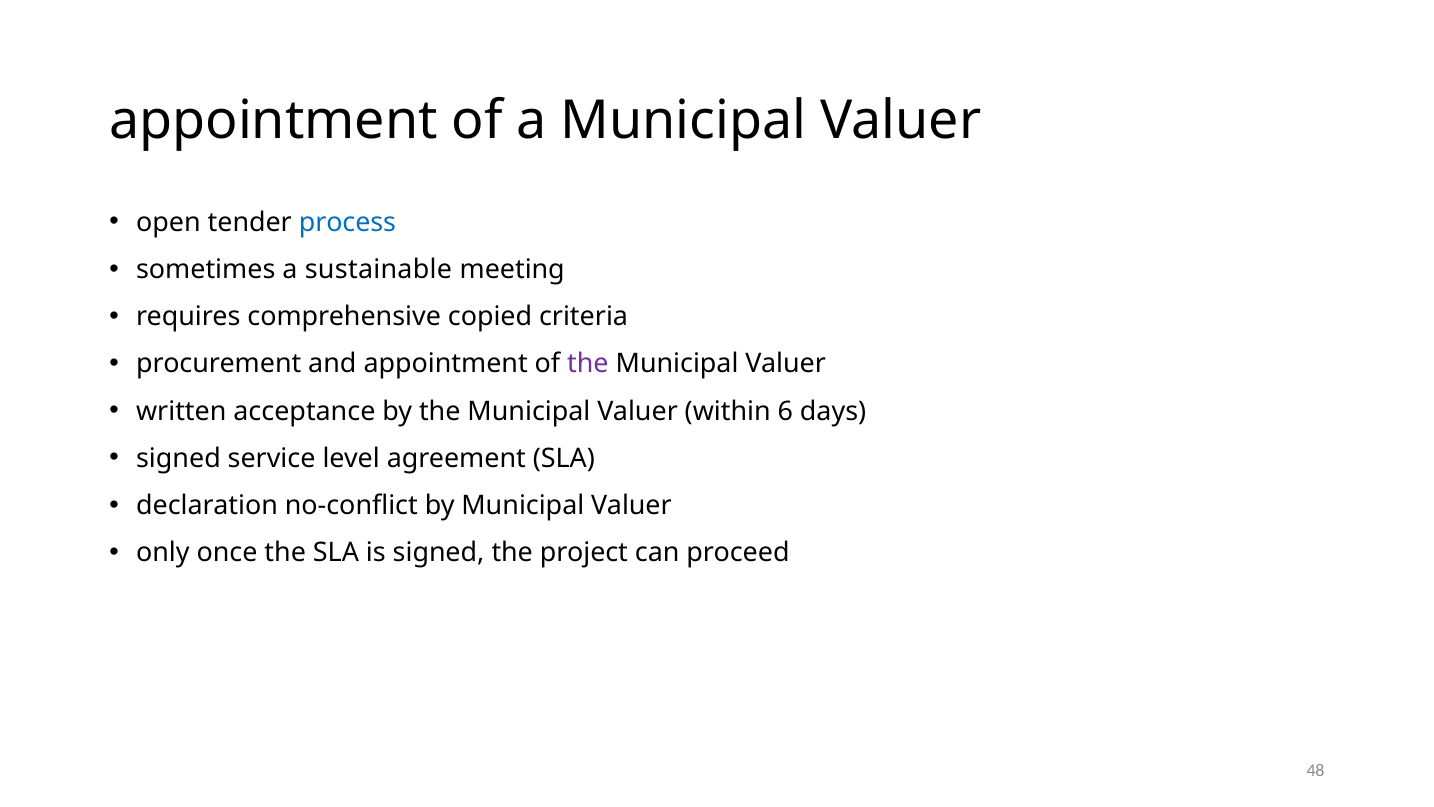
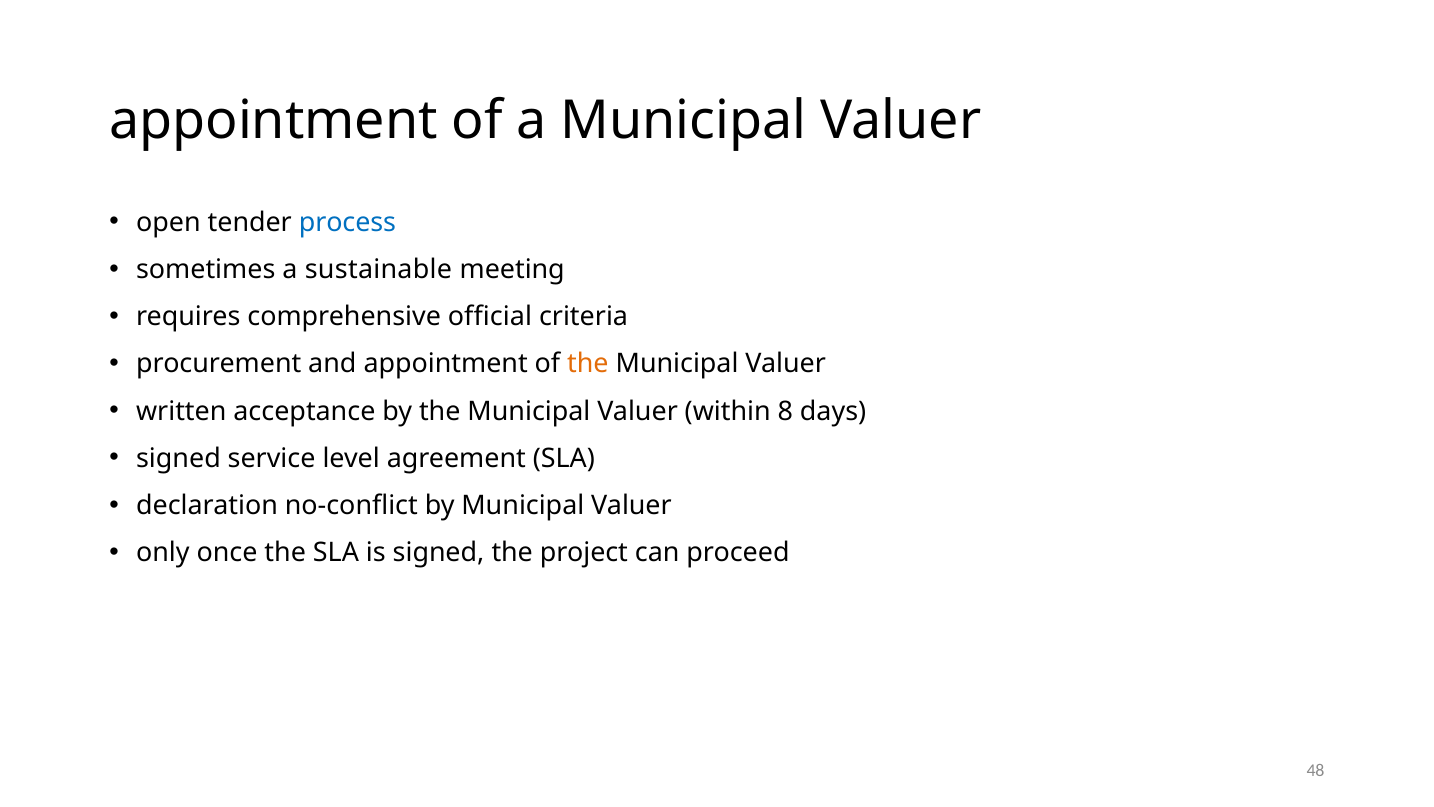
copied: copied -> official
the at (588, 364) colour: purple -> orange
6: 6 -> 8
